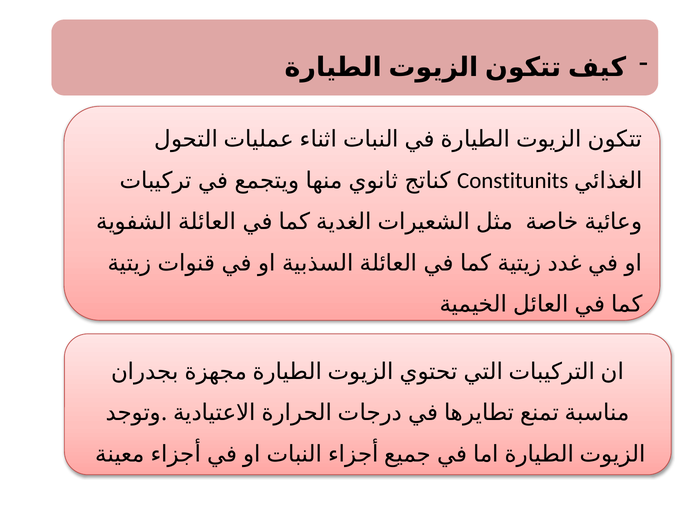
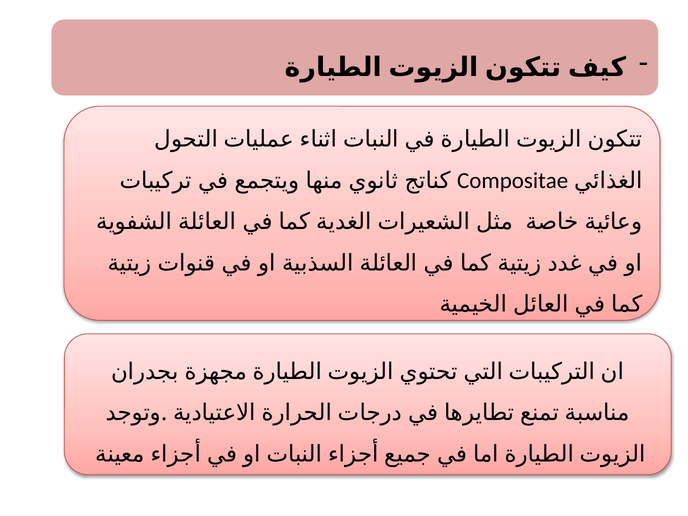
Constitunits: Constitunits -> Compositae
